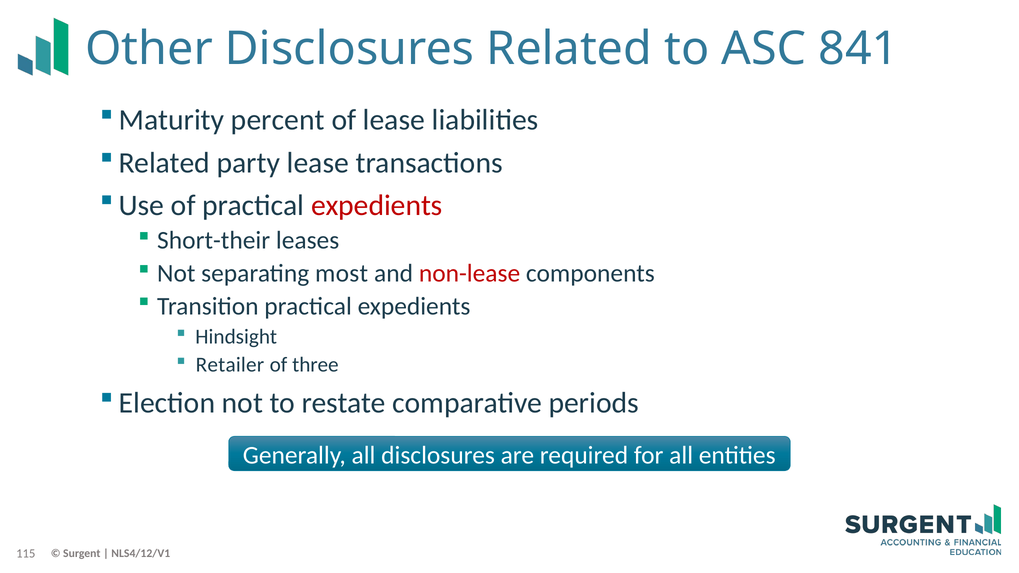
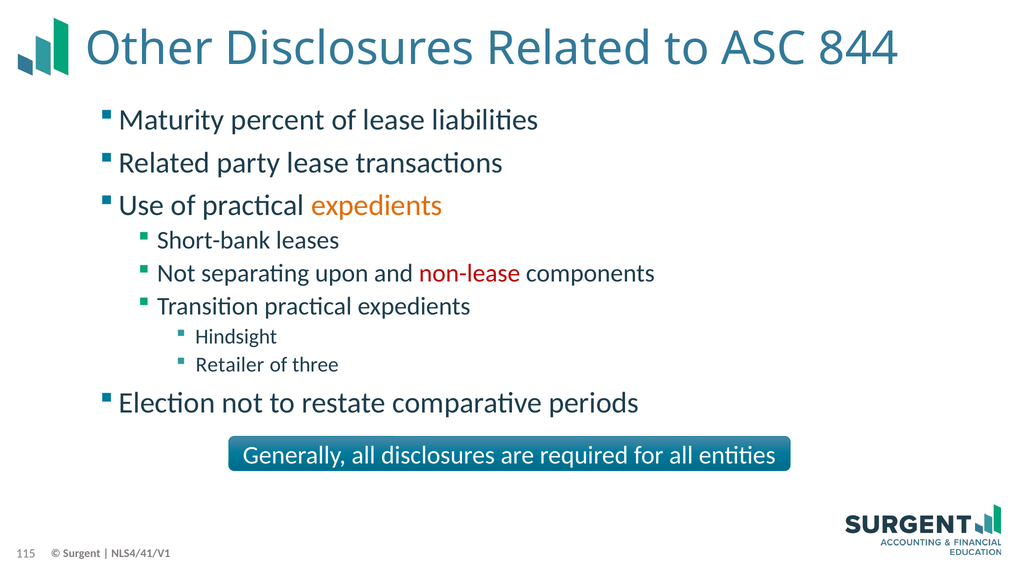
841: 841 -> 844
expedients at (377, 206) colour: red -> orange
Short-their: Short-their -> Short-bank
most: most -> upon
NLS4/12/V1: NLS4/12/V1 -> NLS4/41/V1
